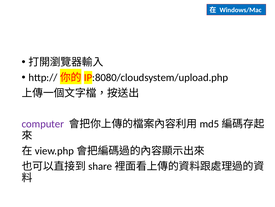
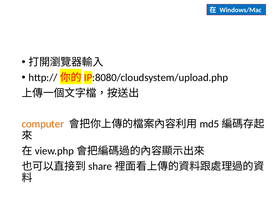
computer colour: purple -> orange
